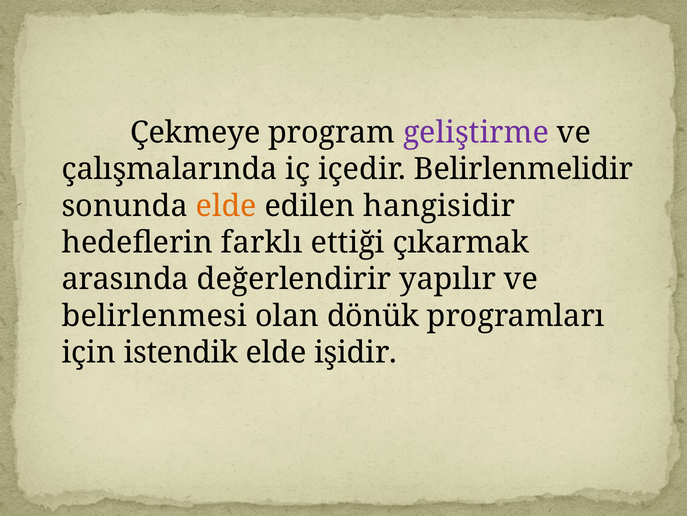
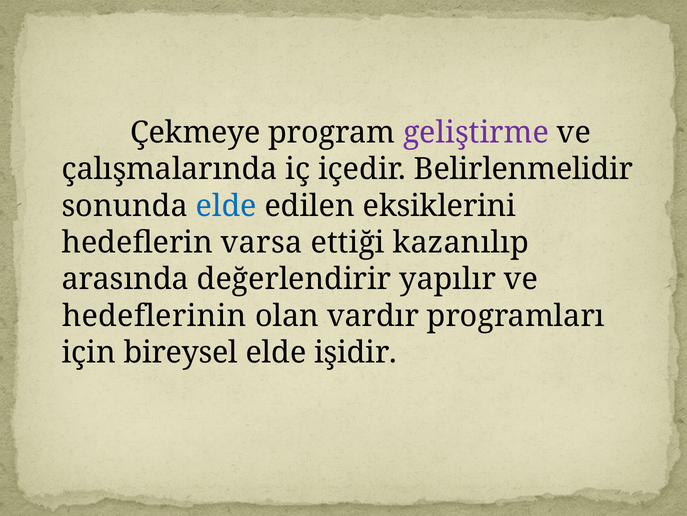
elde at (226, 206) colour: orange -> blue
hangisidir: hangisidir -> eksiklerini
farklı: farklı -> varsa
çıkarmak: çıkarmak -> kazanılıp
belirlenmesi: belirlenmesi -> hedeflerinin
dönük: dönük -> vardır
istendik: istendik -> bireysel
